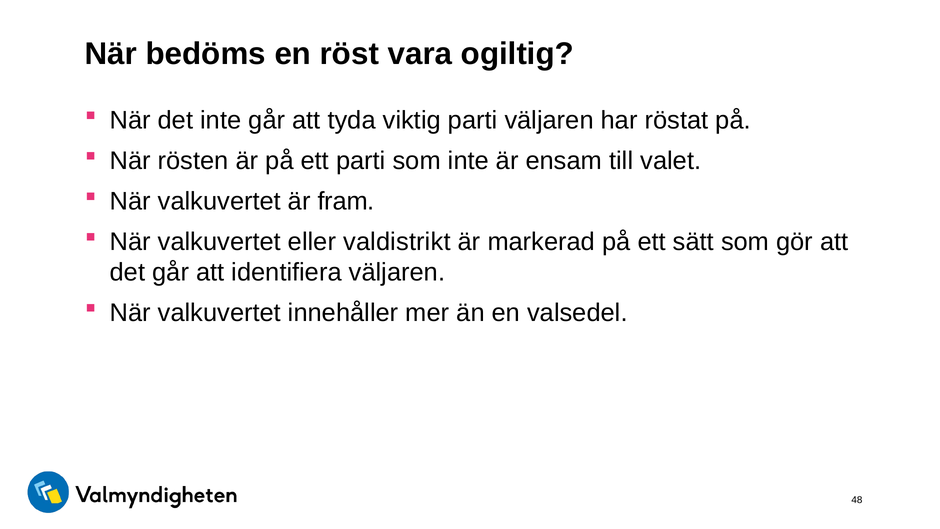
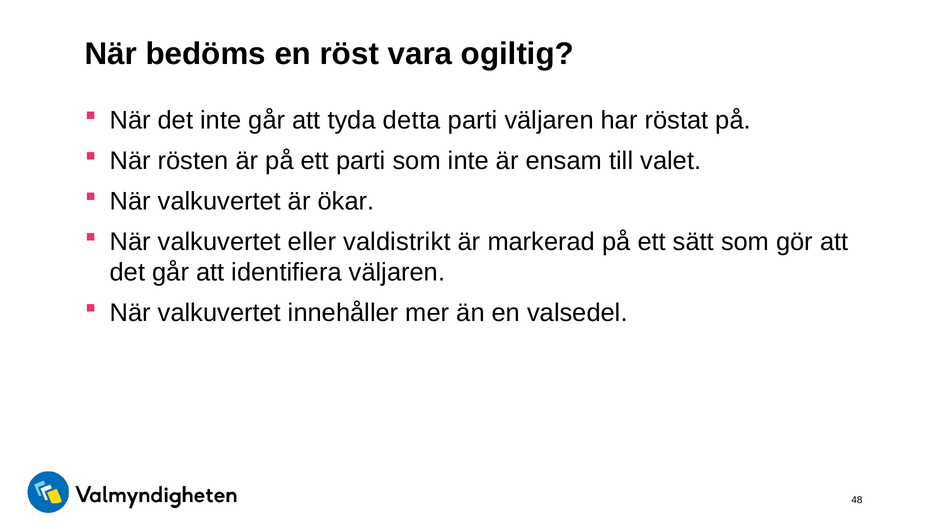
viktig: viktig -> detta
fram: fram -> ökar
